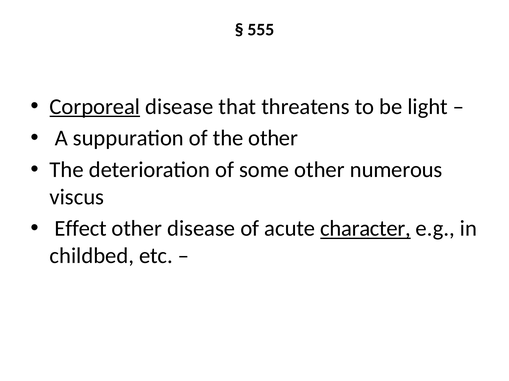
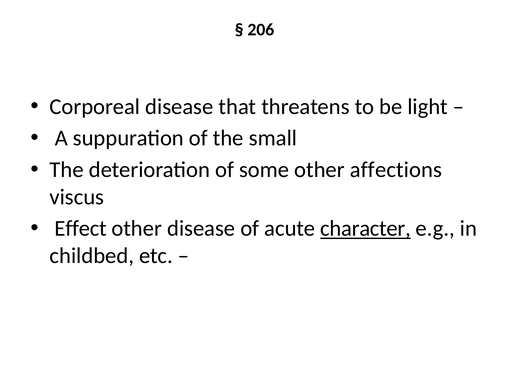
555: 555 -> 206
Corporeal underline: present -> none
the other: other -> small
numerous: numerous -> affections
